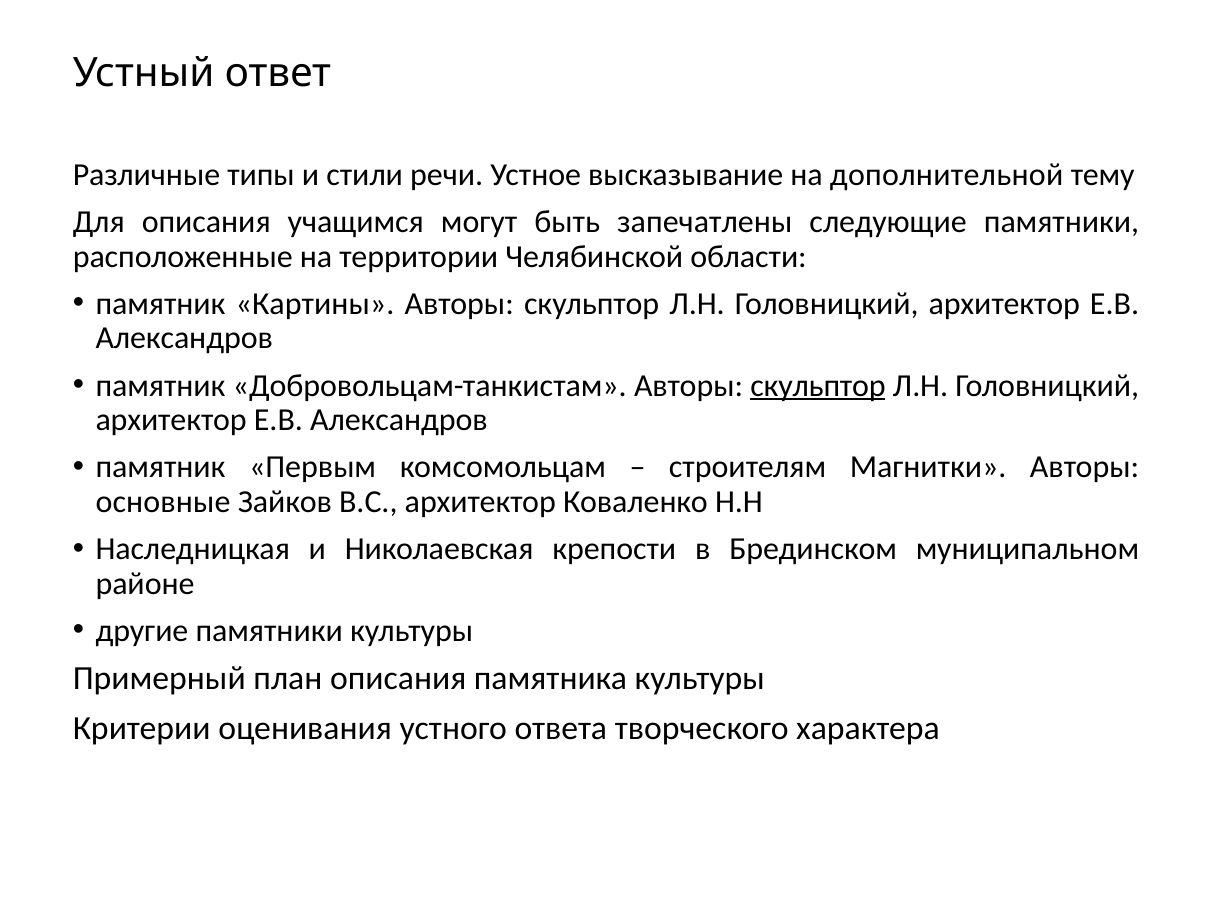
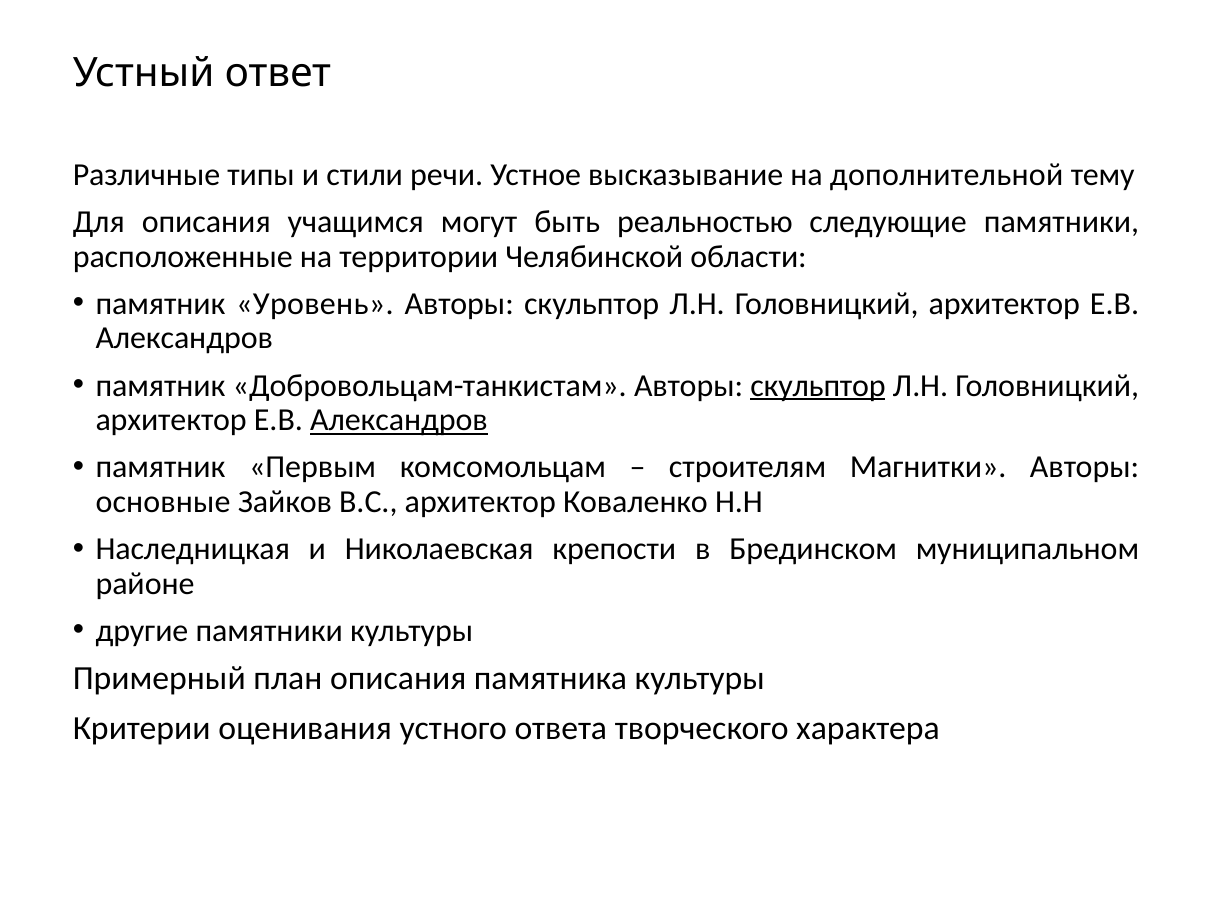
запечатлены: запечатлены -> реальностью
Картины: Картины -> Уровень
Александров at (399, 420) underline: none -> present
